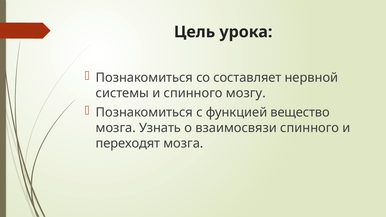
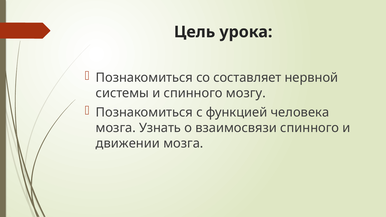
вещество: вещество -> человека
переходят: переходят -> движении
